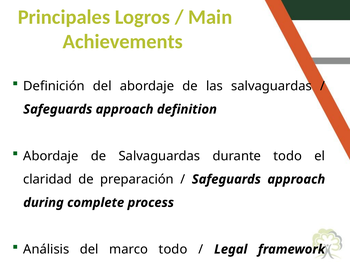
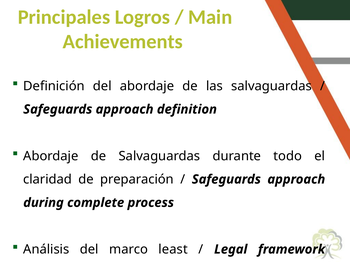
marco todo: todo -> least
